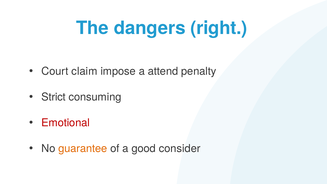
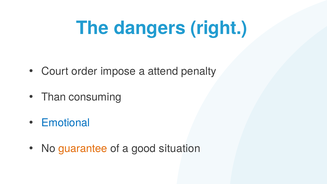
claim: claim -> order
Strict: Strict -> Than
Emotional colour: red -> blue
consider: consider -> situation
